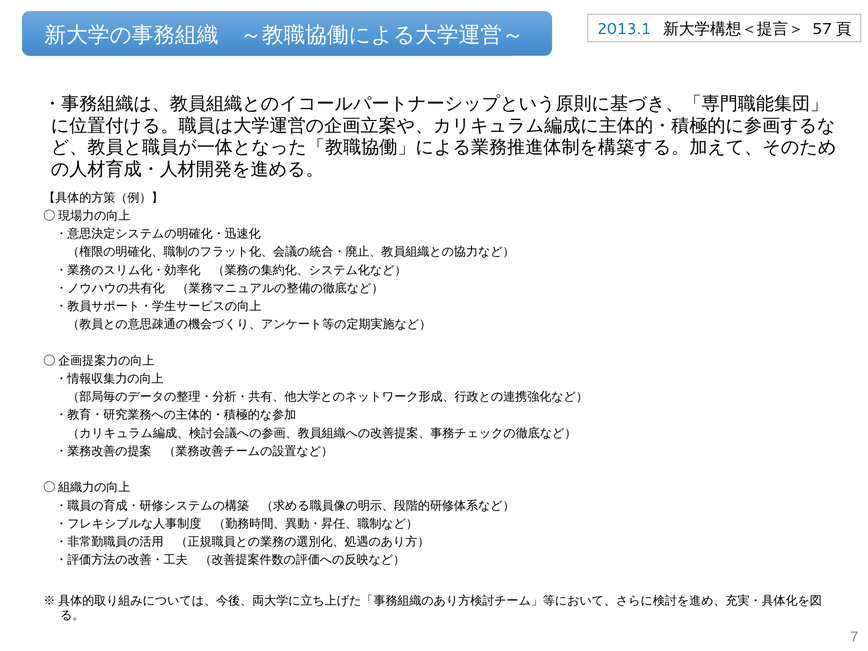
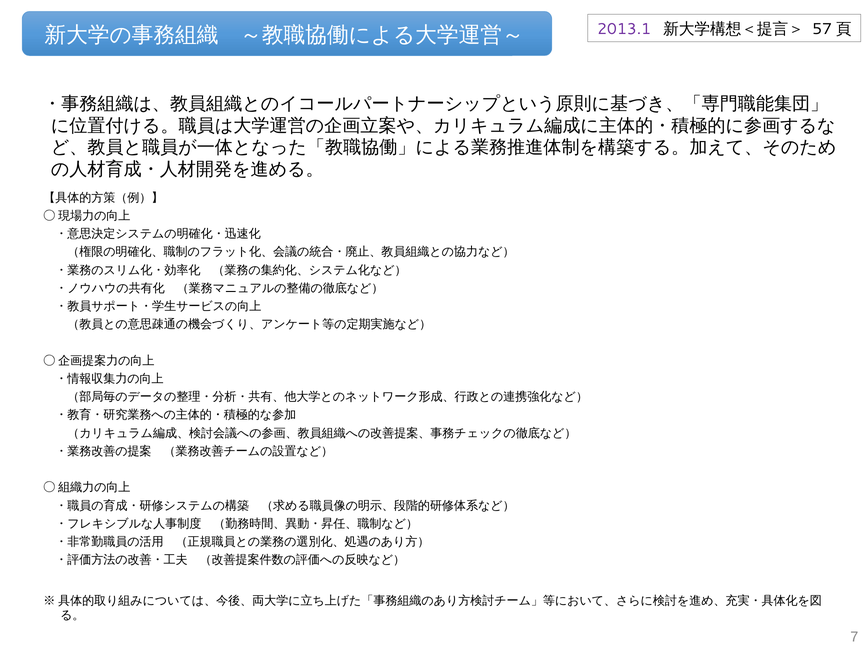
2013.1 colour: blue -> purple
